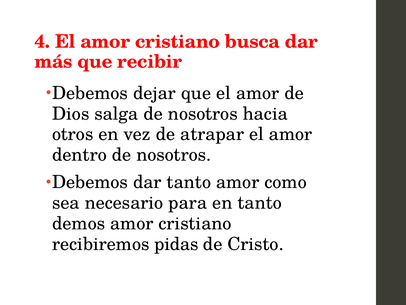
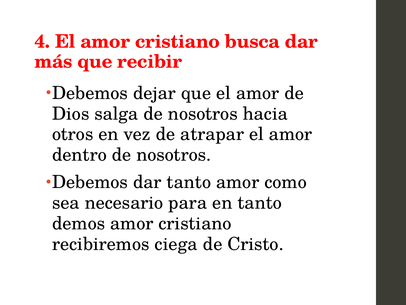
pidas: pidas -> ciega
